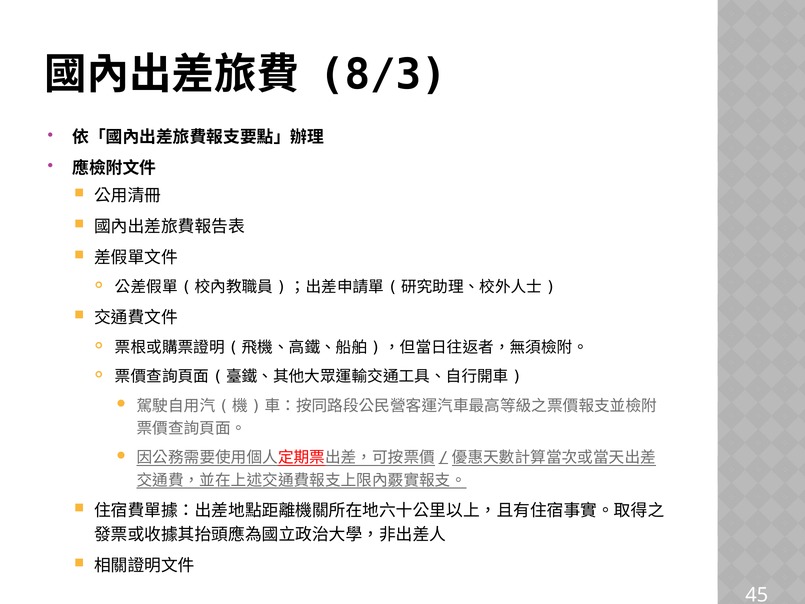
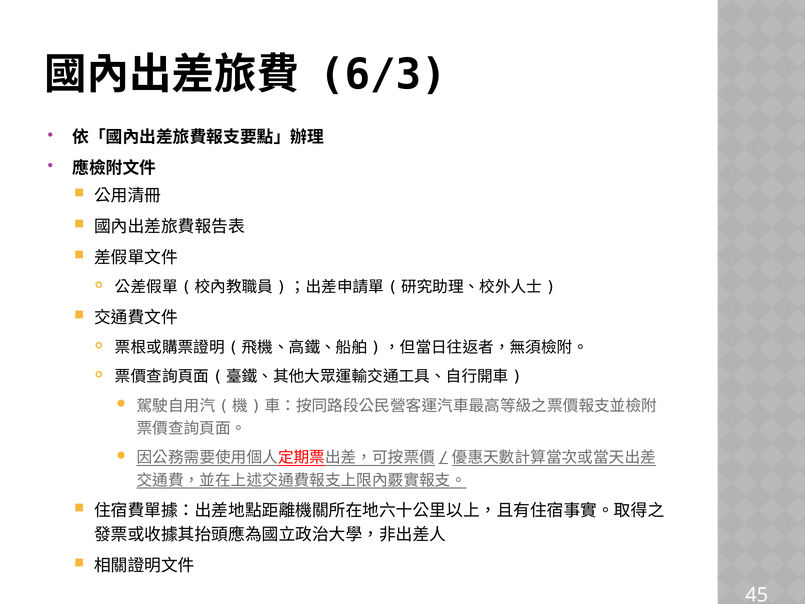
8/3: 8/3 -> 6/3
